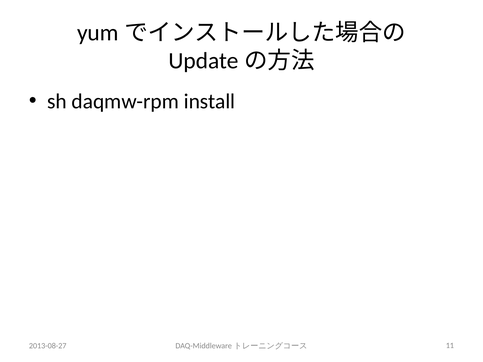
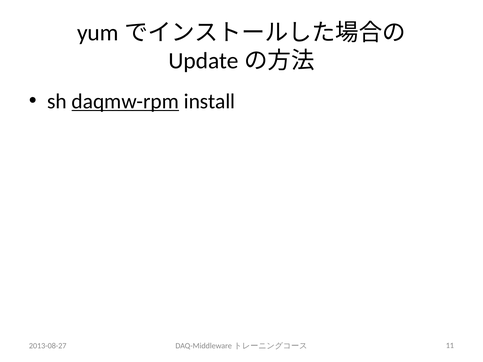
daqmw-rpm underline: none -> present
